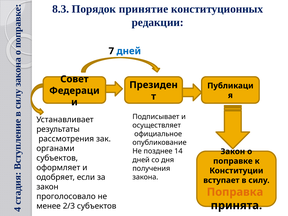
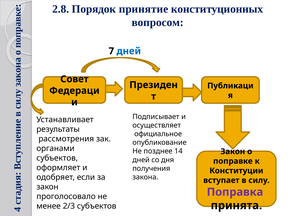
8.3: 8.3 -> 2.8
редакции: редакции -> вопросом
Поправка colour: orange -> purple
